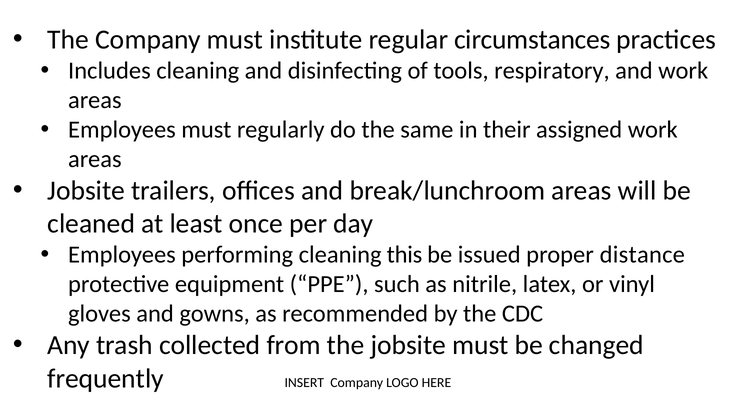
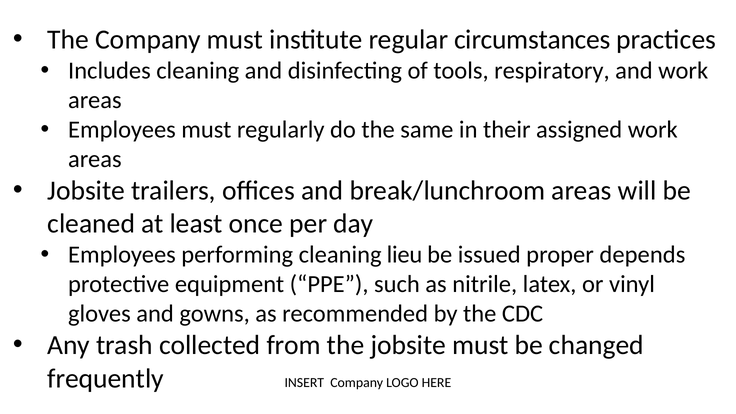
this: this -> lieu
distance: distance -> depends
